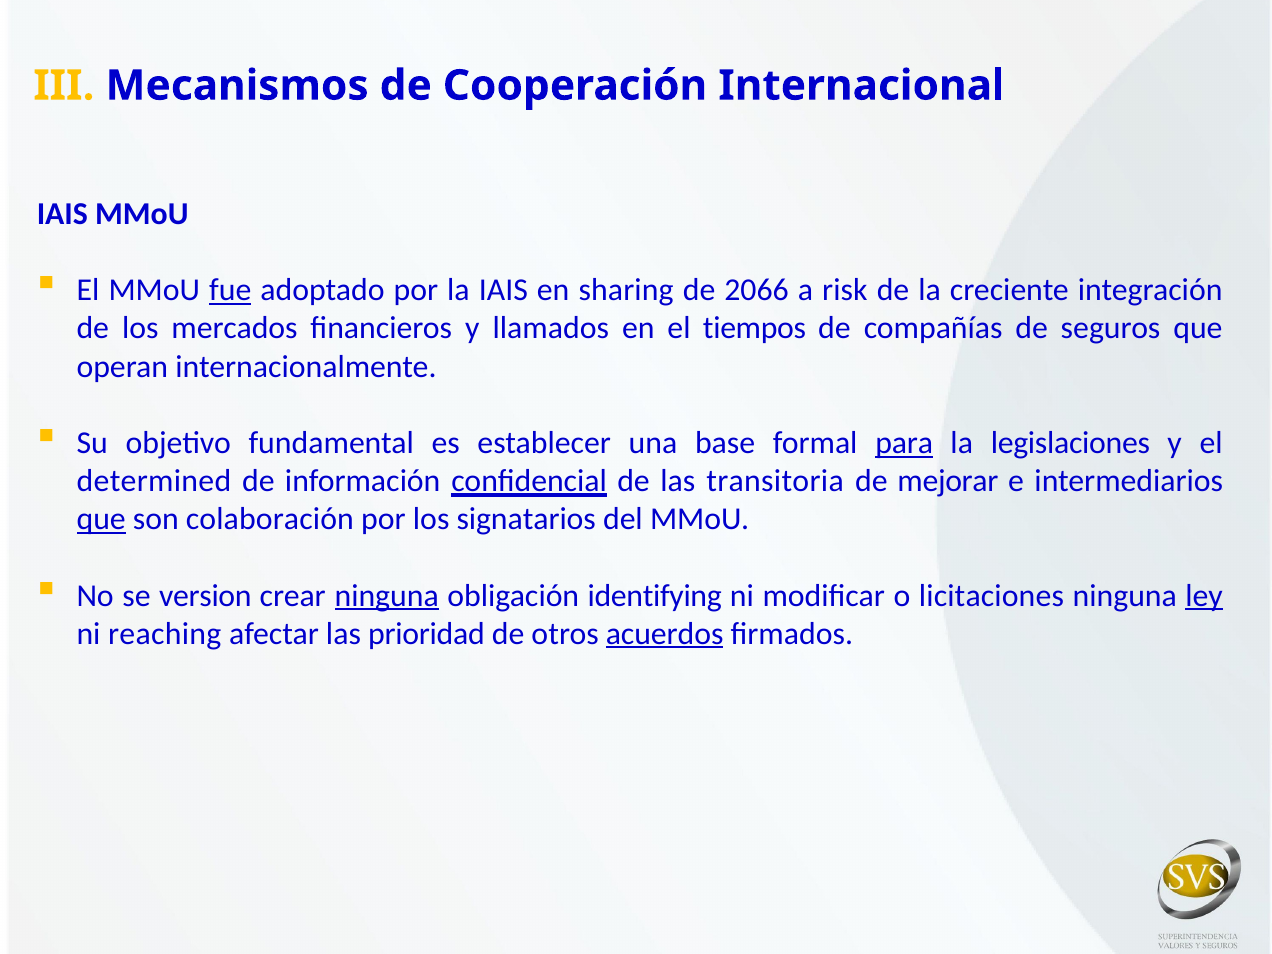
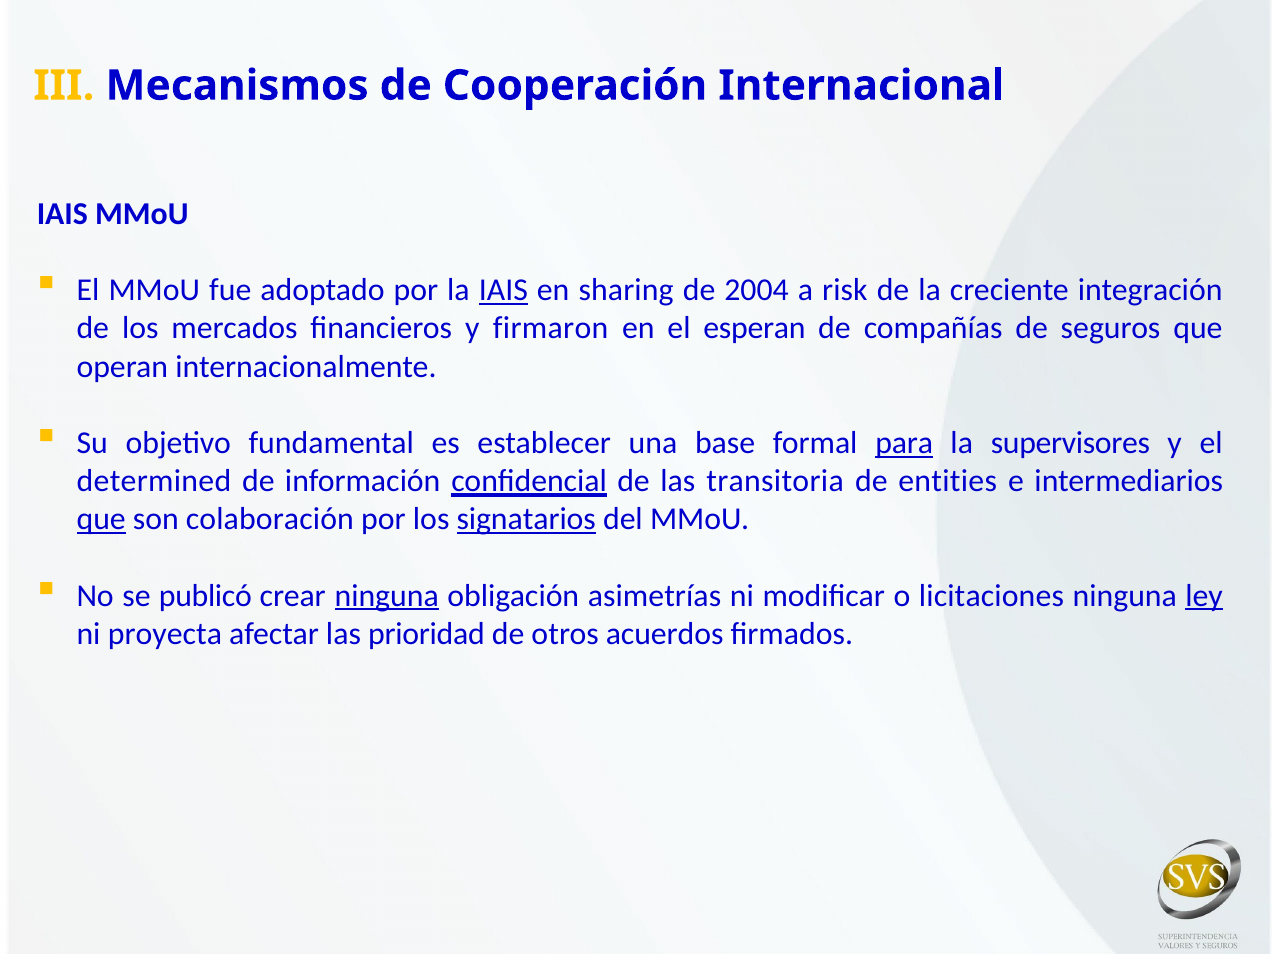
fue underline: present -> none
IAIS at (503, 290) underline: none -> present
2066: 2066 -> 2004
llamados: llamados -> firmaron
tiempos: tiempos -> esperan
legislaciones: legislaciones -> supervisores
mejorar: mejorar -> entities
signatarios underline: none -> present
version: version -> publicó
identifying: identifying -> asimetrías
reaching: reaching -> proyecta
acuerdos underline: present -> none
